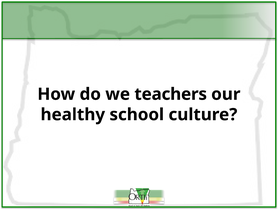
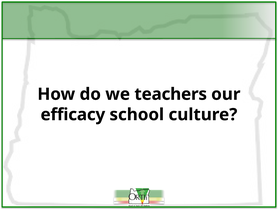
healthy: healthy -> efficacy
